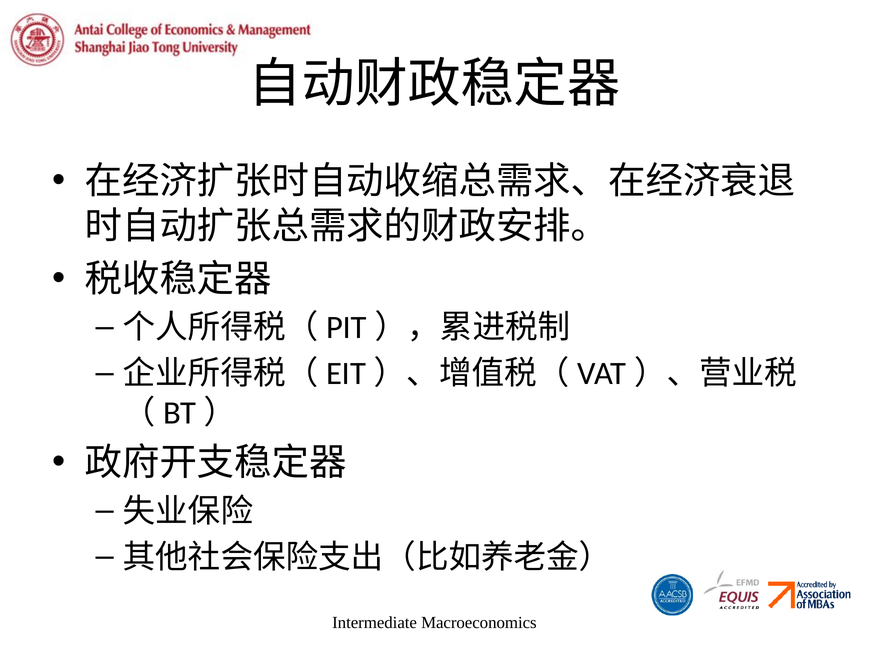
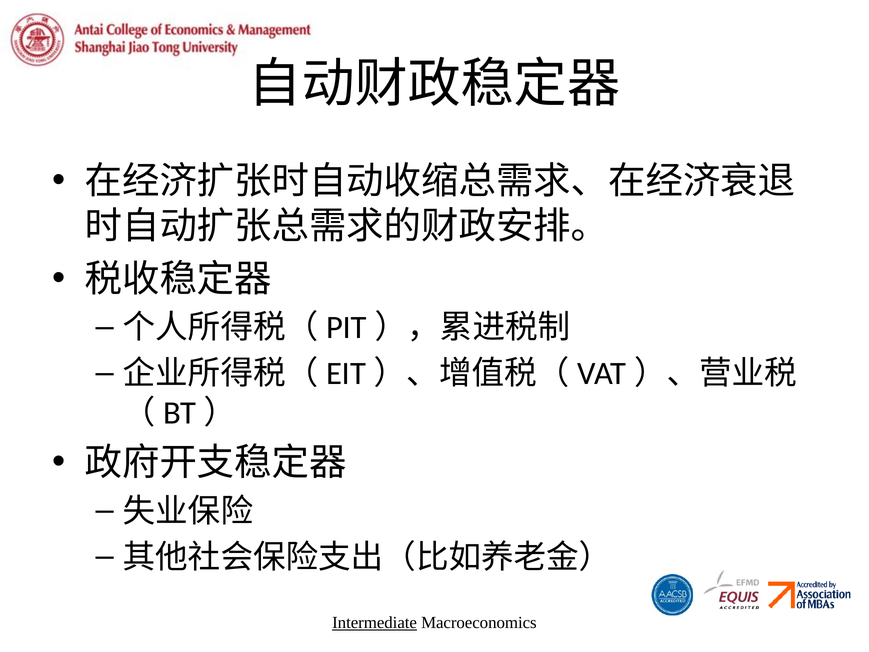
Intermediate underline: none -> present
